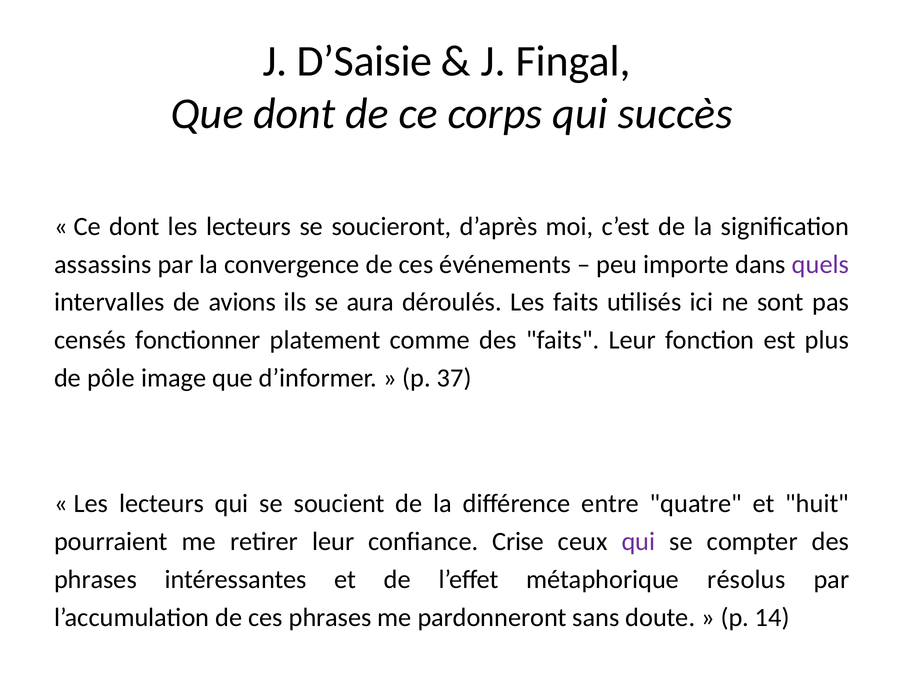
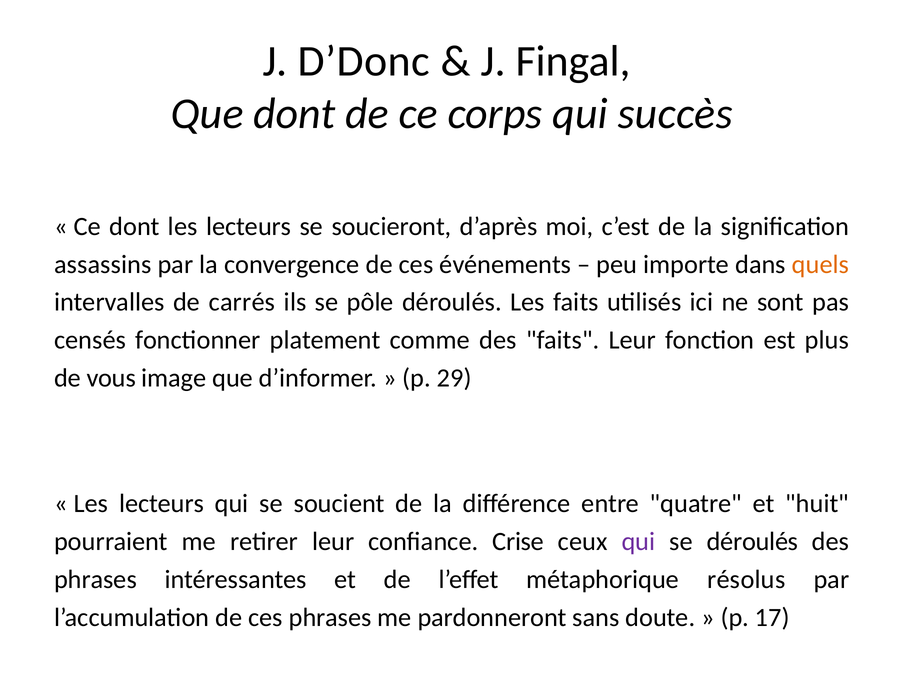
D’Saisie: D’Saisie -> D’Donc
quels colour: purple -> orange
avions: avions -> carrés
aura: aura -> pôle
pôle: pôle -> vous
37: 37 -> 29
se compter: compter -> déroulés
14: 14 -> 17
